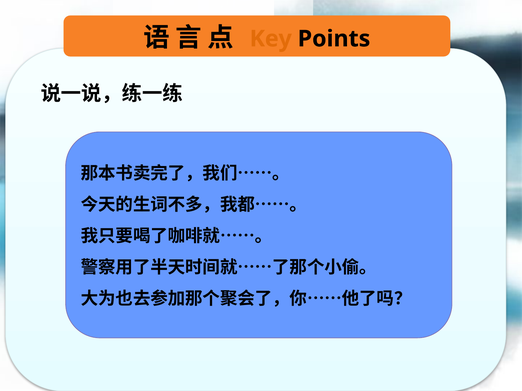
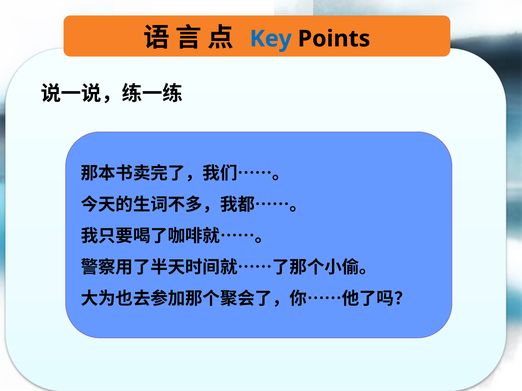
Key colour: orange -> blue
